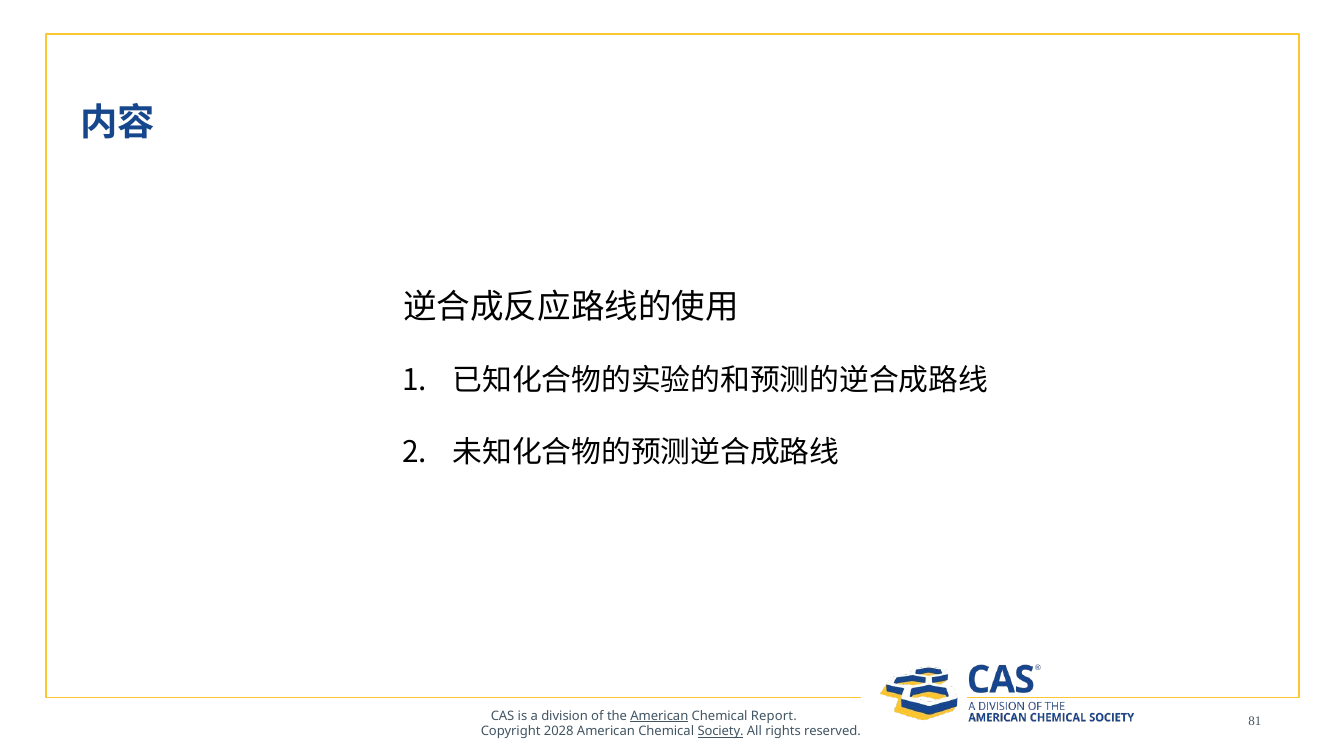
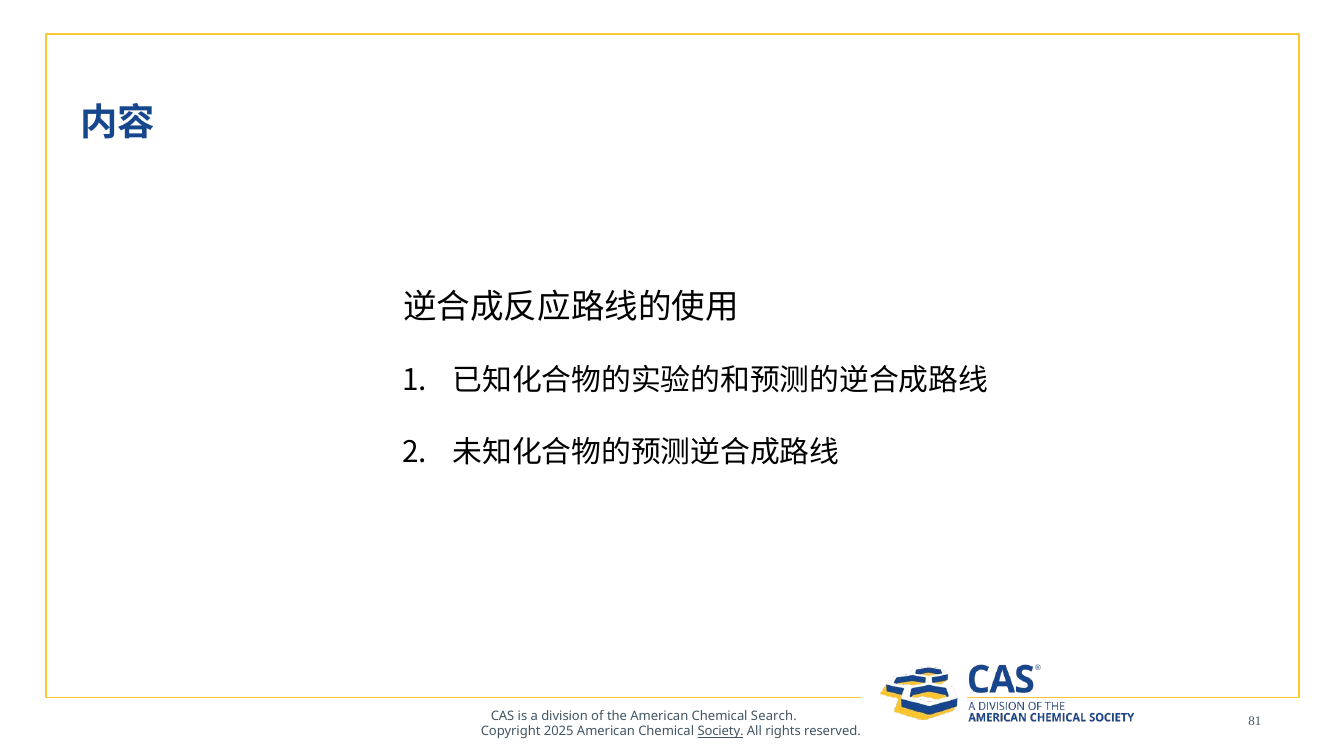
American at (659, 716) underline: present -> none
Report: Report -> Search
2028: 2028 -> 2025
